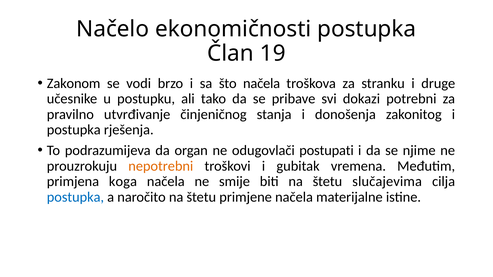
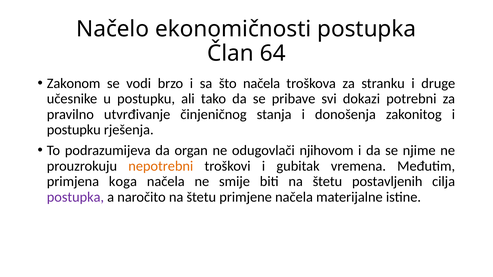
19: 19 -> 64
postupka at (74, 130): postupka -> postupku
postupati: postupati -> njihovom
slučajevima: slučajevima -> postavljenih
postupka at (75, 197) colour: blue -> purple
